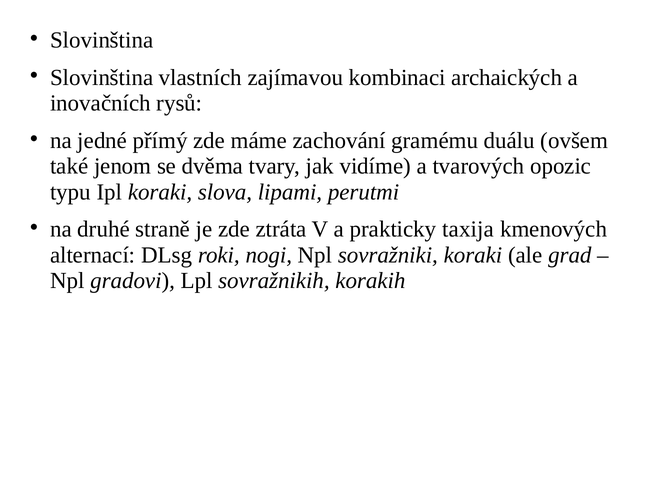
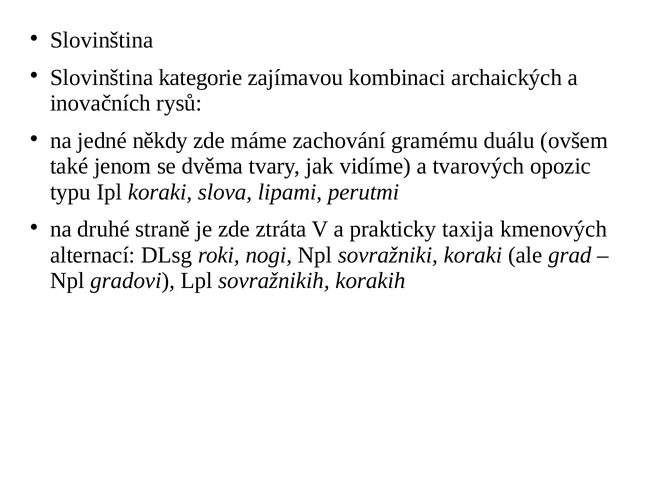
vlastních: vlastních -> kategorie
přímý: přímý -> někdy
